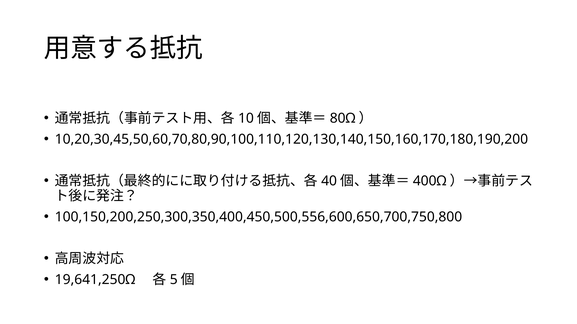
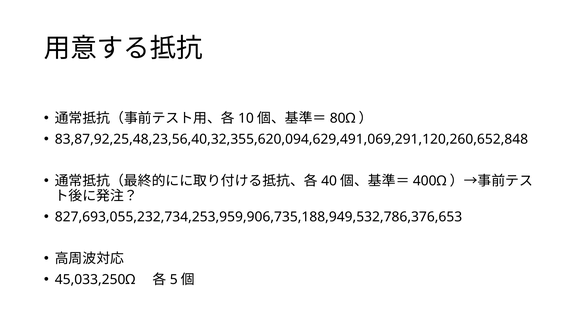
10,20,30,45,50,60,70,80,90,100,110,120,130,140,150,160,170,180,190,200: 10,20,30,45,50,60,70,80,90,100,110,120,130,140,150,160,170,180,190,200 -> 83,87,92,25,48,23,56,40,32,355,620,094,629,491,069,291,120,260,652,848
100,150,200,250,300,350,400,450,500,556,600,650,700,750,800: 100,150,200,250,300,350,400,450,500,556,600,650,700,750,800 -> 827,693,055,232,734,253,959,906,735,188,949,532,786,376,653
19,641,250Ω: 19,641,250Ω -> 45,033,250Ω
